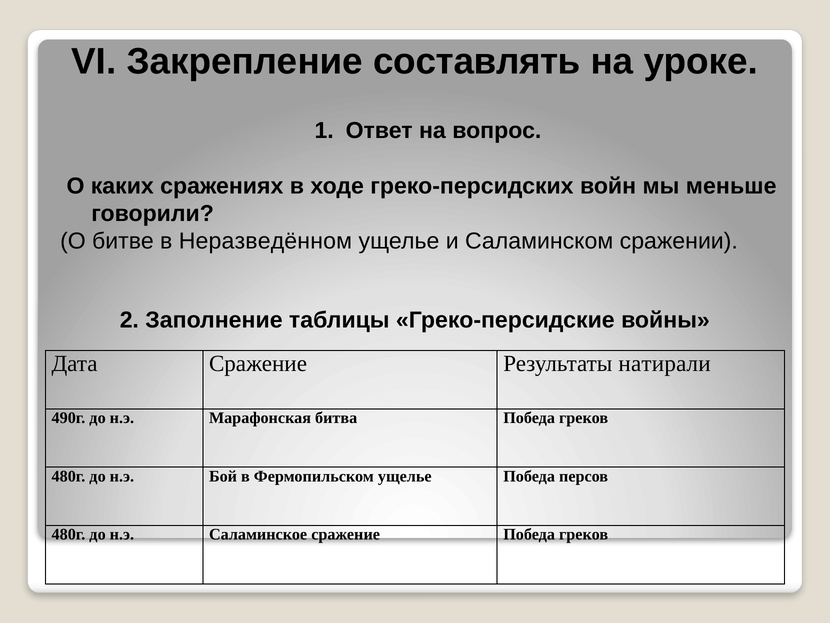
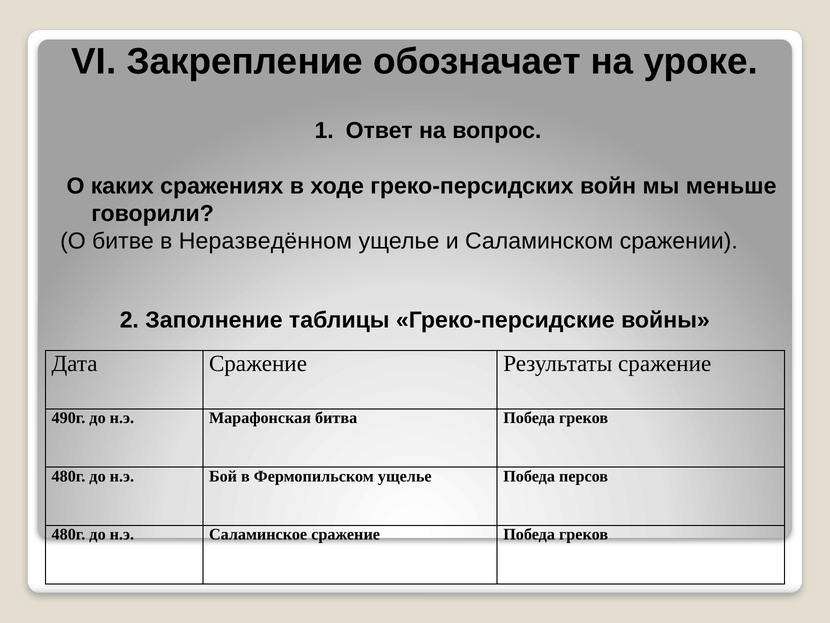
составлять: составлять -> обозначает
Результаты натирали: натирали -> сражение
